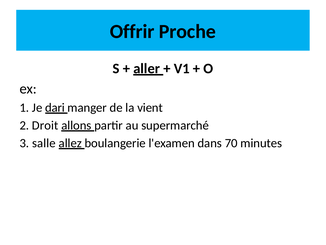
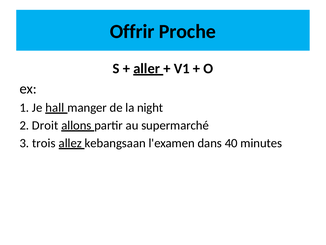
dari: dari -> hall
vient: vient -> night
salle: salle -> trois
boulangerie: boulangerie -> kebangsaan
70: 70 -> 40
